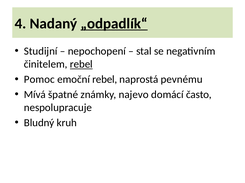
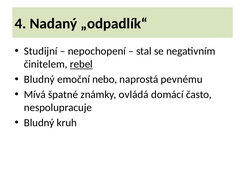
„odpadlík“ underline: present -> none
Pomoc at (39, 80): Pomoc -> Bludný
emoční rebel: rebel -> nebo
najevo: najevo -> ovládá
